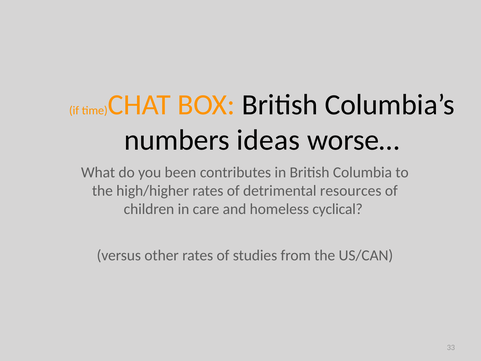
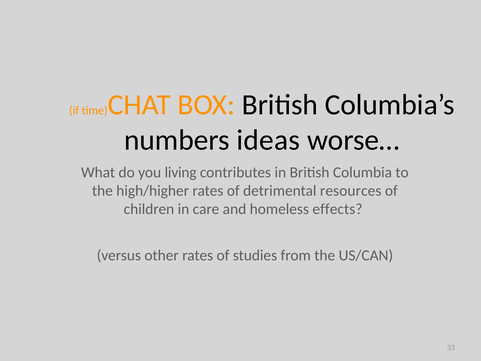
been: been -> living
cyclical: cyclical -> effects
